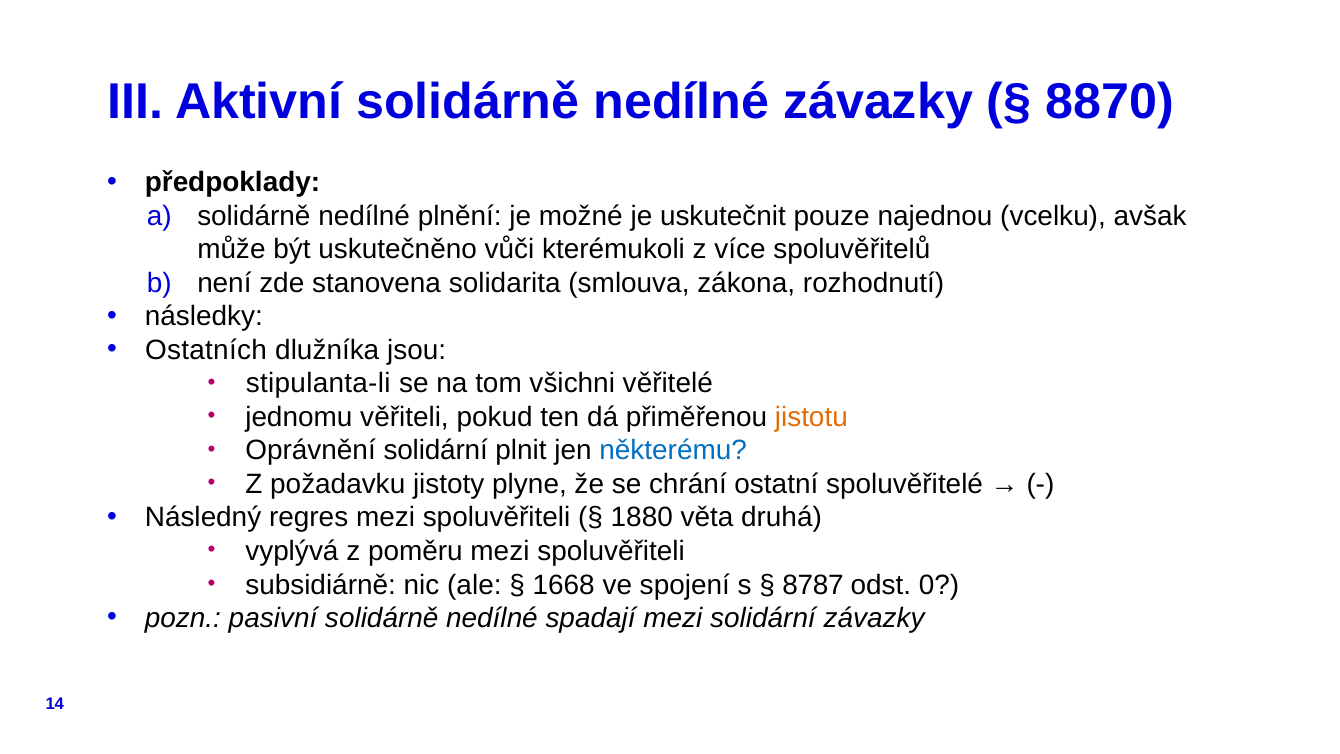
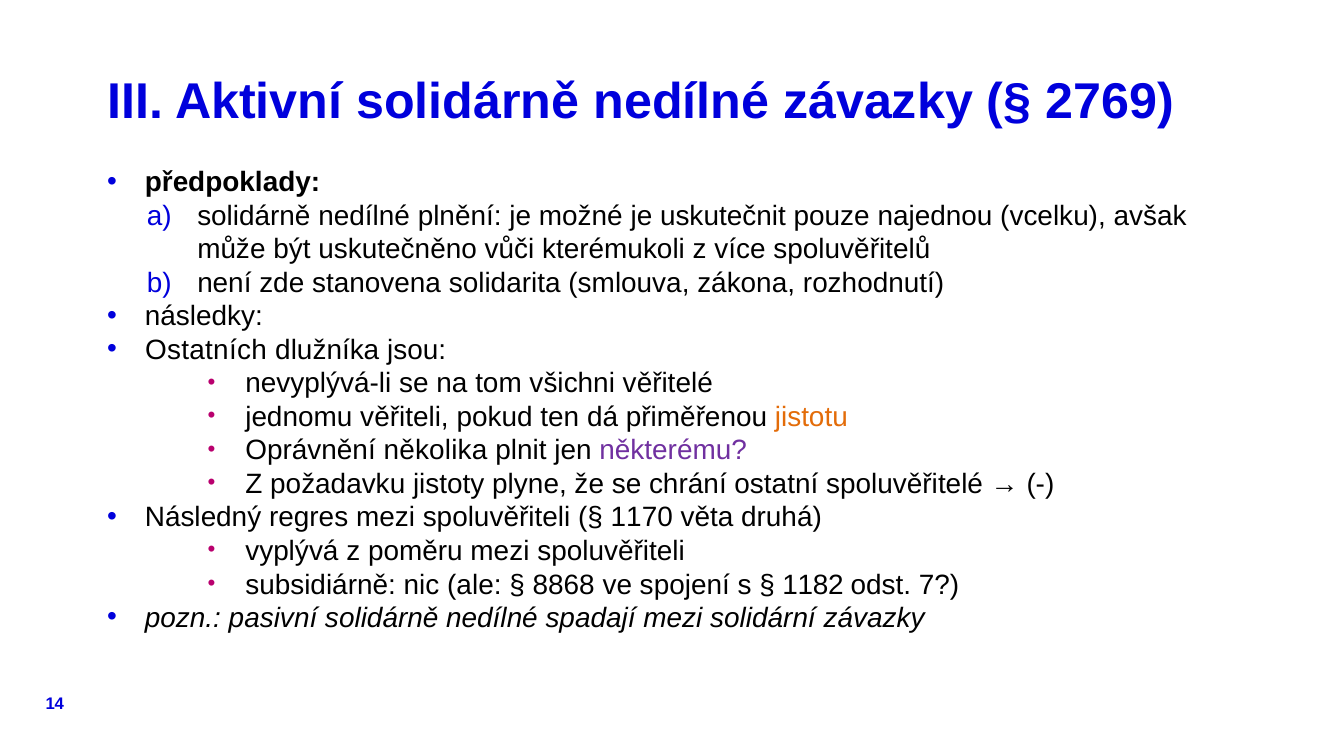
8870: 8870 -> 2769
stipulanta-li: stipulanta-li -> nevyplývá-li
Oprávnění solidární: solidární -> několika
některému colour: blue -> purple
1880: 1880 -> 1170
1668: 1668 -> 8868
8787: 8787 -> 1182
0: 0 -> 7
